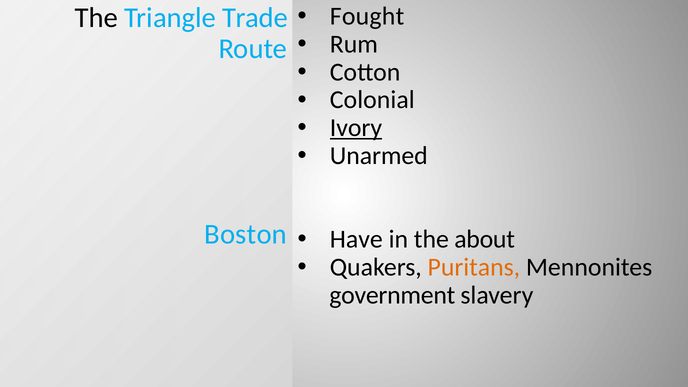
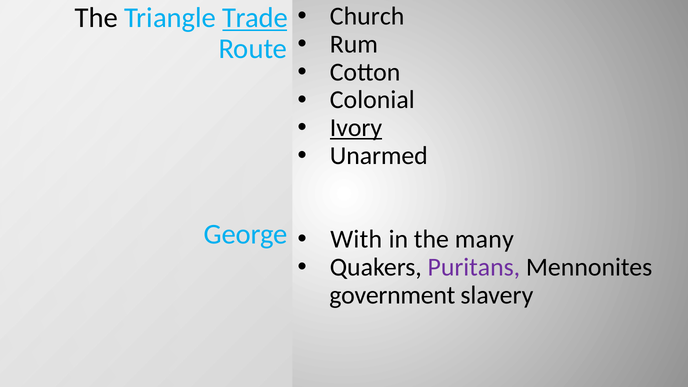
Fought: Fought -> Church
Trade underline: none -> present
Boston: Boston -> George
Have: Have -> With
about: about -> many
Puritans colour: orange -> purple
